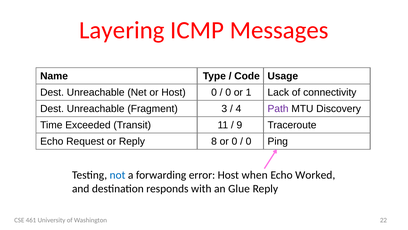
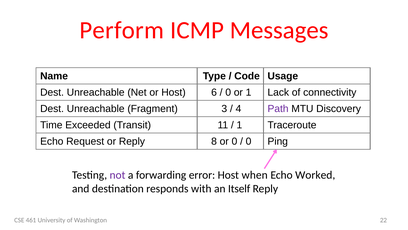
Layering: Layering -> Perform
Host 0: 0 -> 6
9 at (239, 125): 9 -> 1
not colour: blue -> purple
Glue: Glue -> Itself
